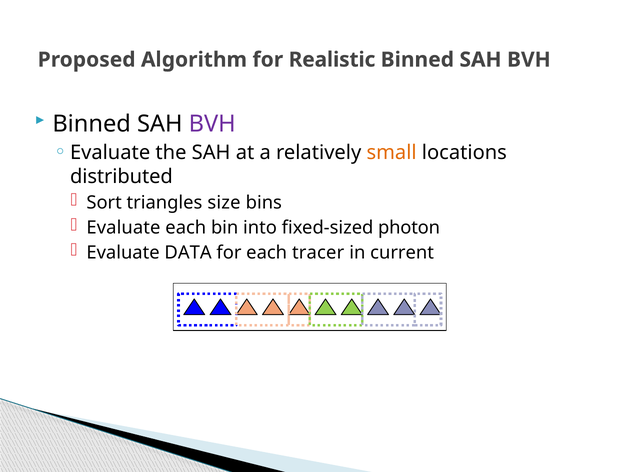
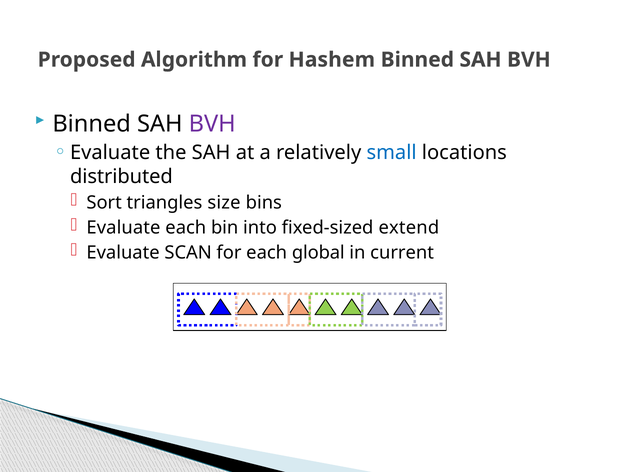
Realistic: Realistic -> Hashem
small colour: orange -> blue
photon: photon -> extend
DATA: DATA -> SCAN
tracer: tracer -> global
